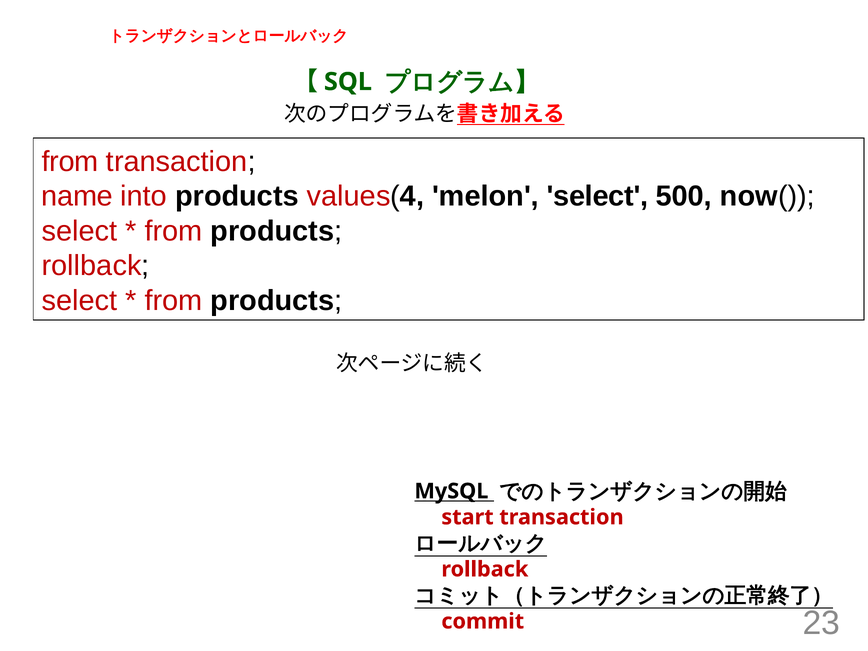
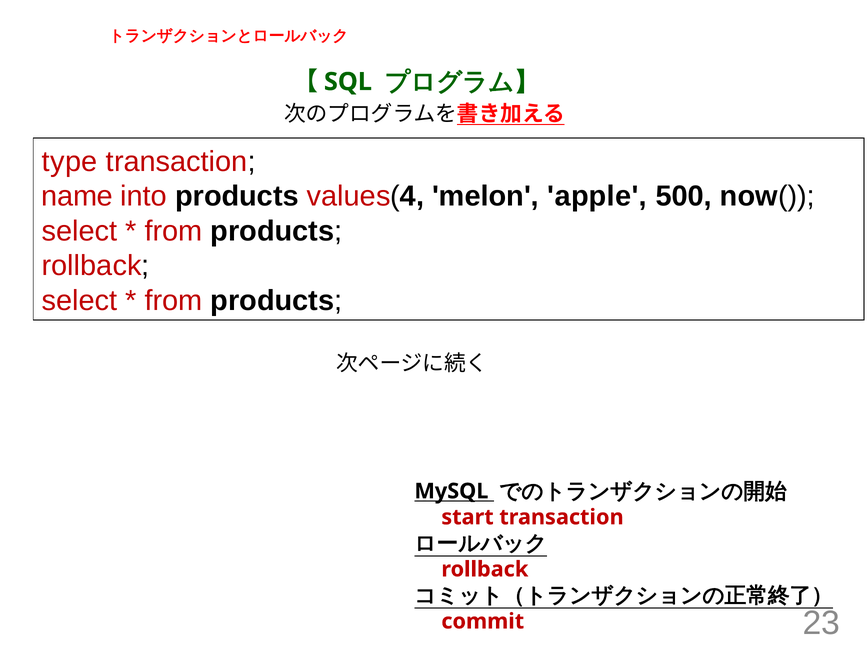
from at (70, 162): from -> type
melon select: select -> apple
